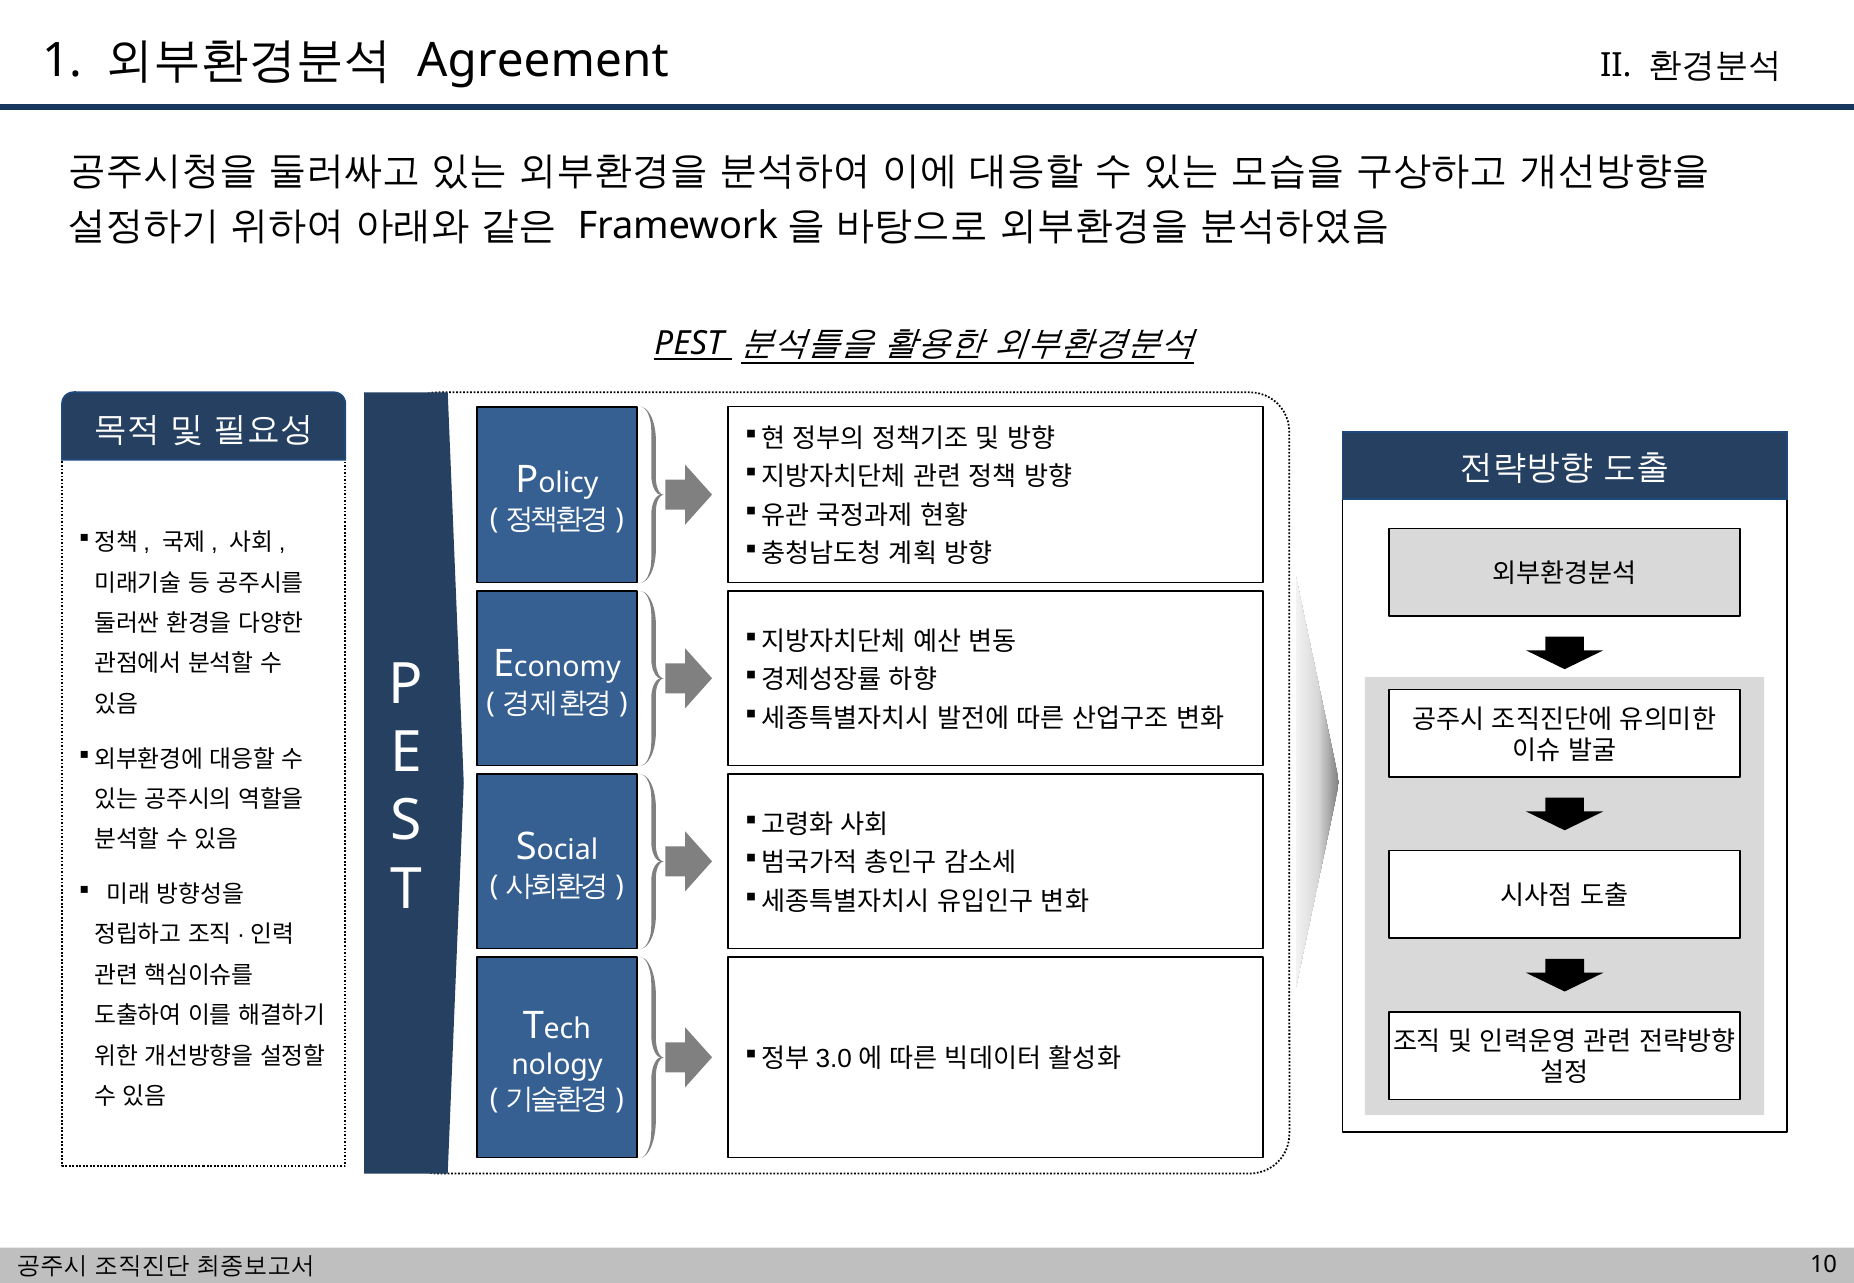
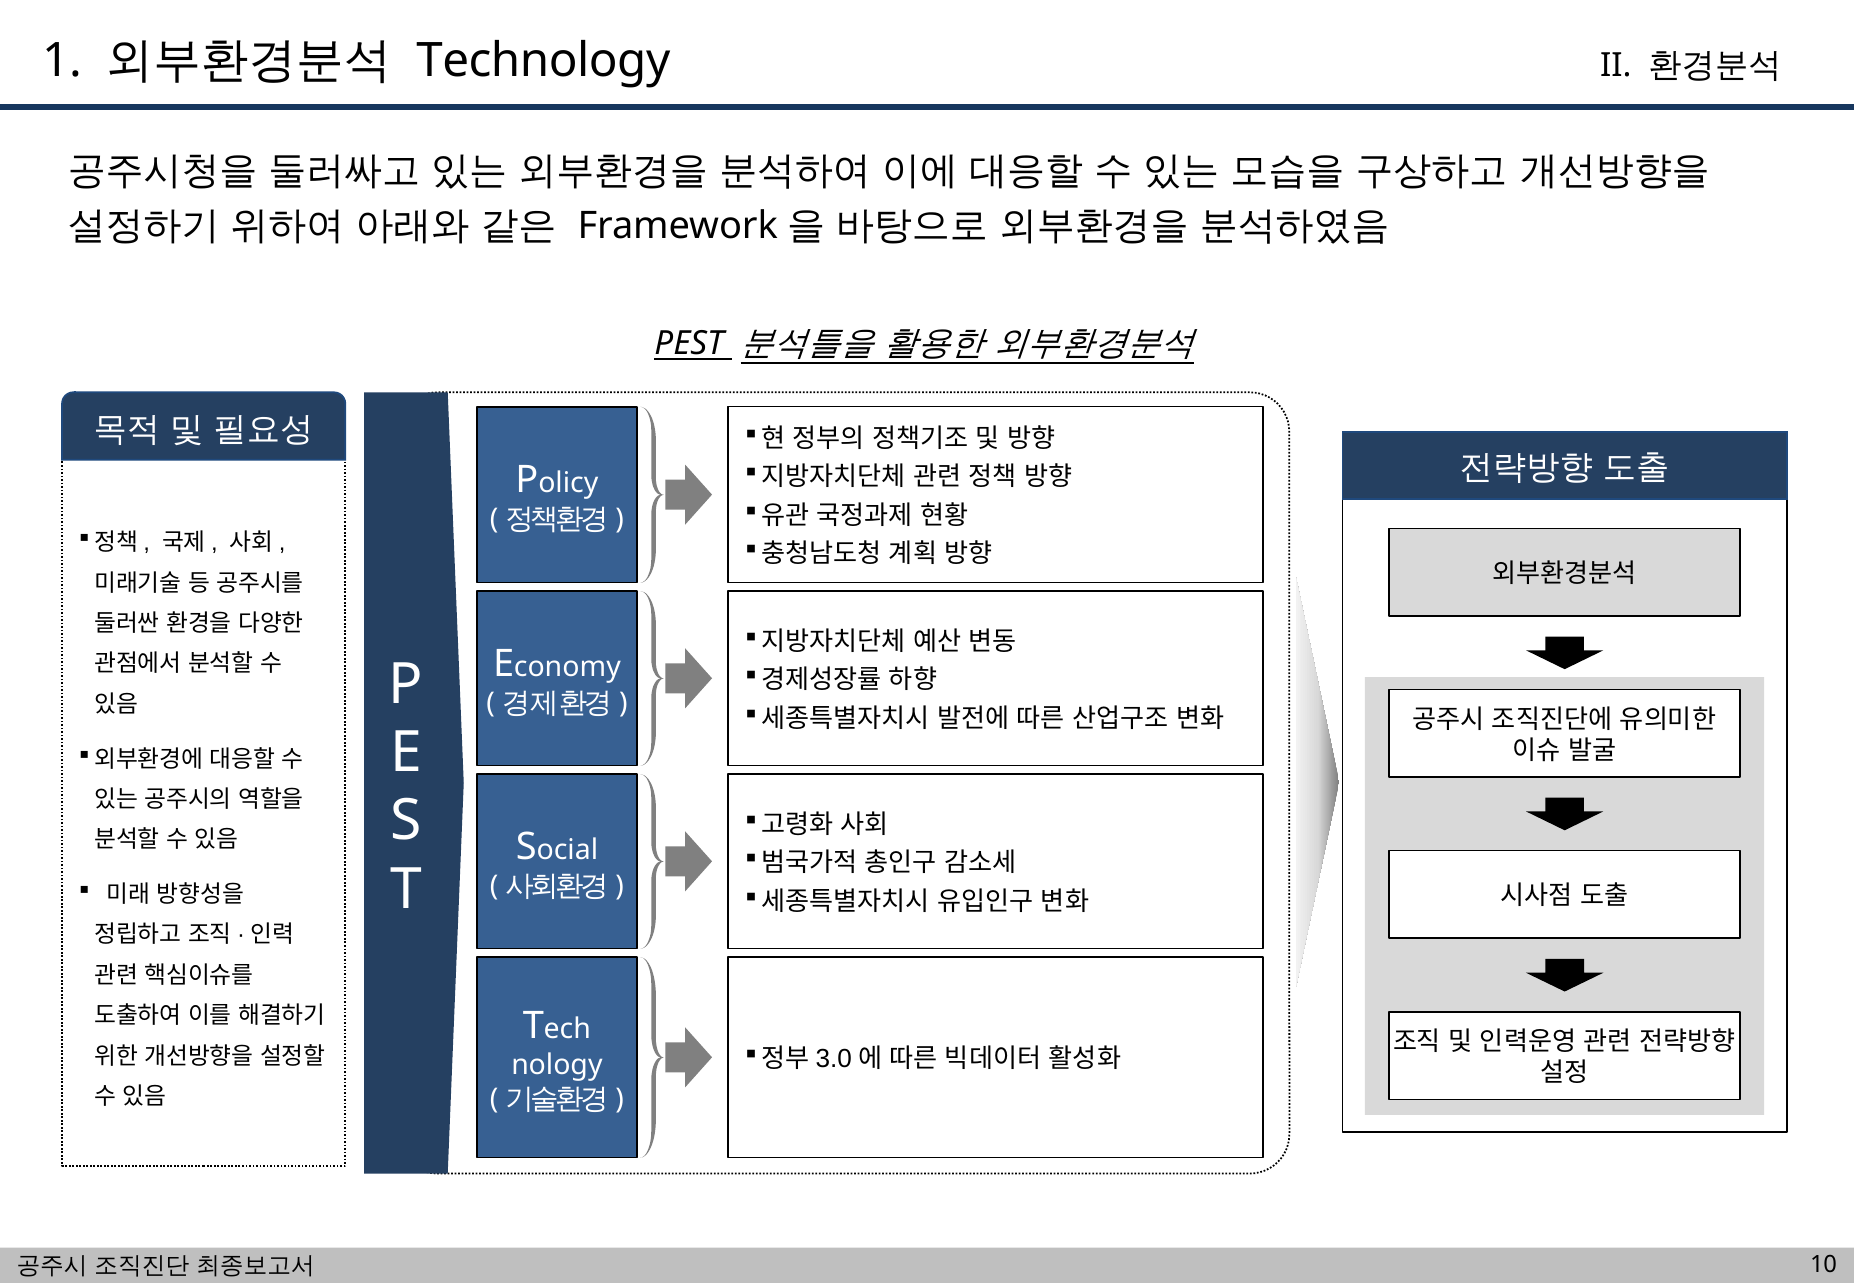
Agreement: Agreement -> Technology
